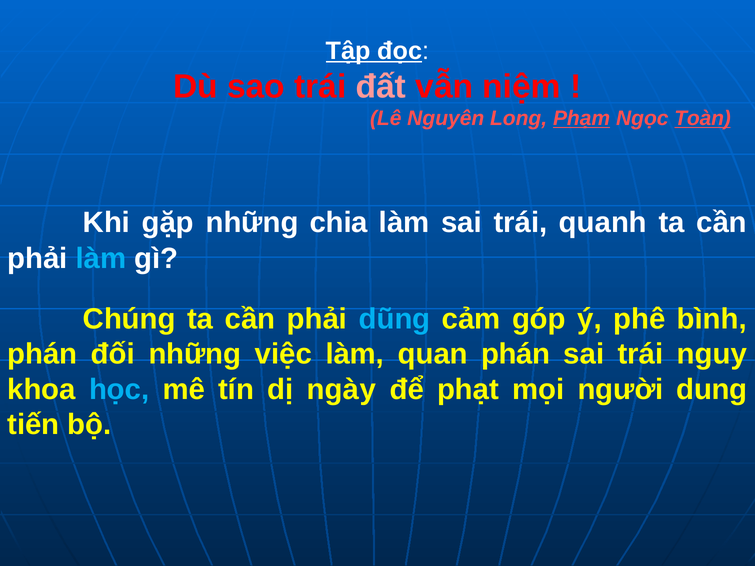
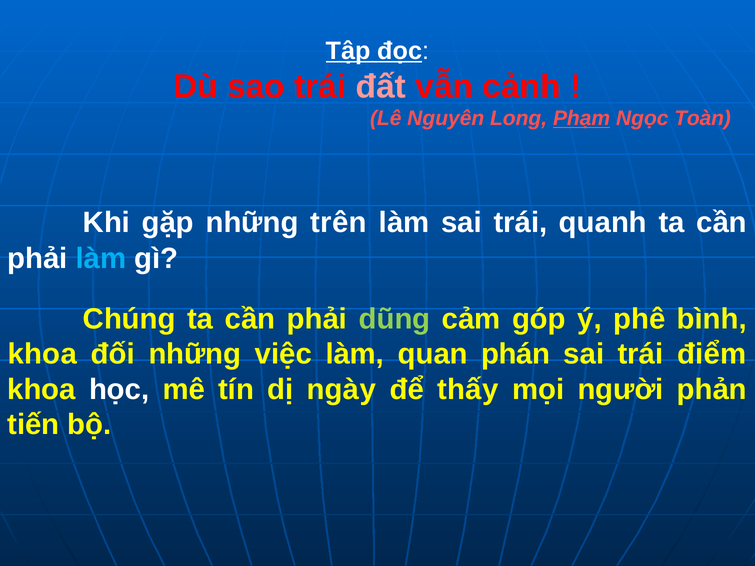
niệm: niệm -> cảnh
Toàn underline: present -> none
chia: chia -> trên
dũng colour: light blue -> light green
phán at (42, 354): phán -> khoa
nguy: nguy -> điểm
học colour: light blue -> white
phạt: phạt -> thấy
dung: dung -> phản
